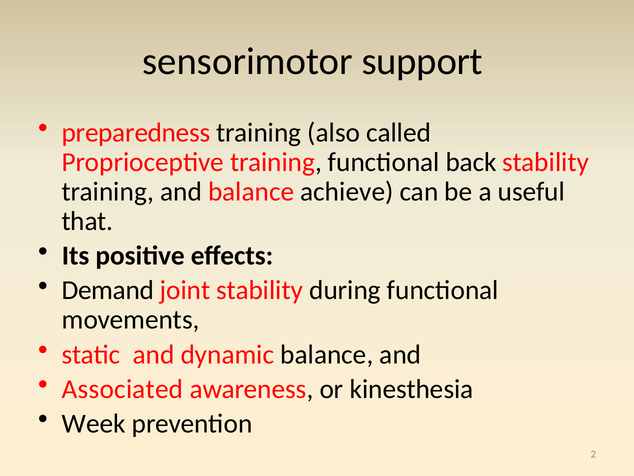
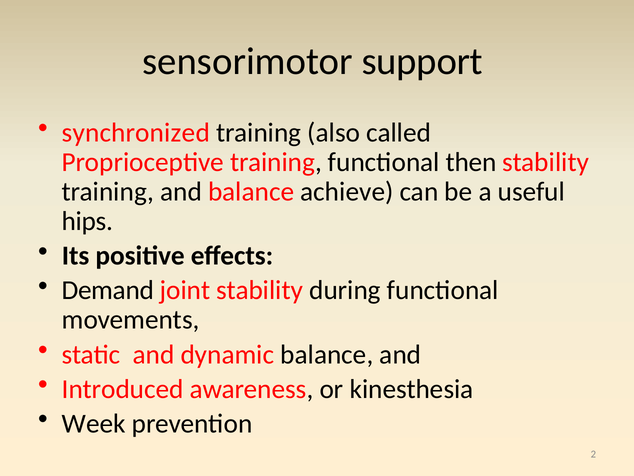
preparedness: preparedness -> synchronized
back: back -> then
that: that -> hips
Associated: Associated -> Introduced
